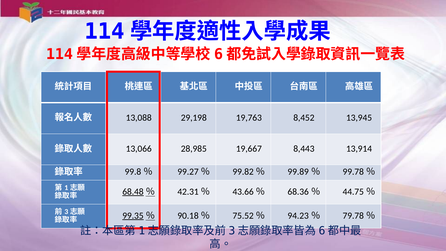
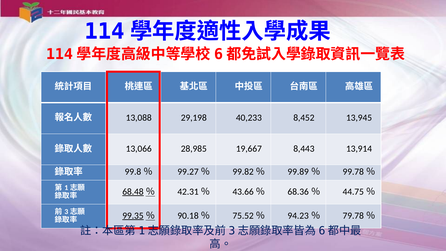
19,763: 19,763 -> 40,233
